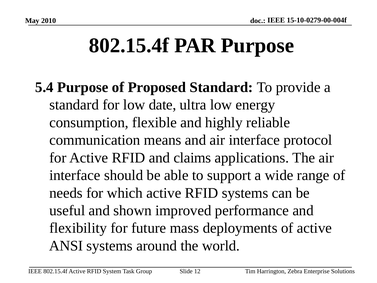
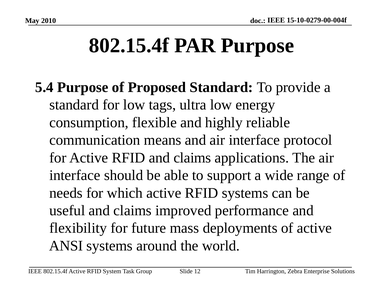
date: date -> tags
useful and shown: shown -> claims
